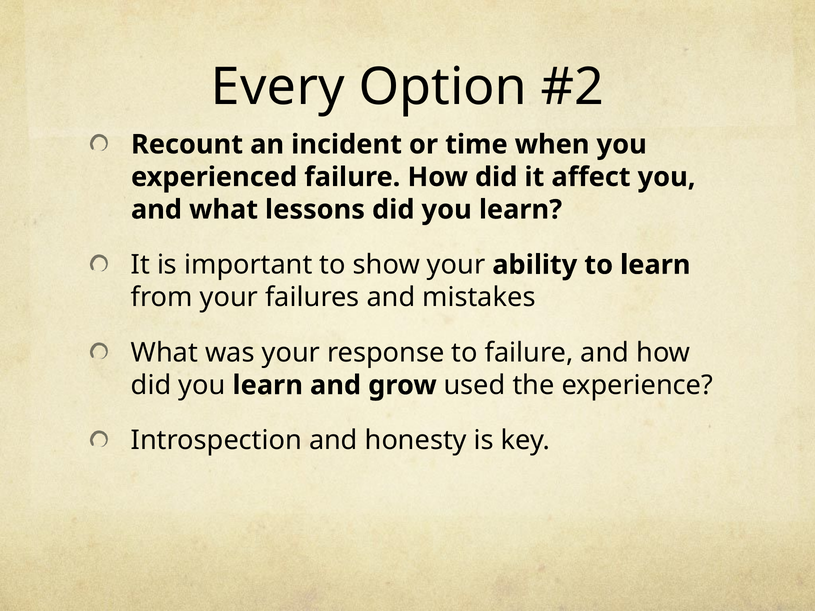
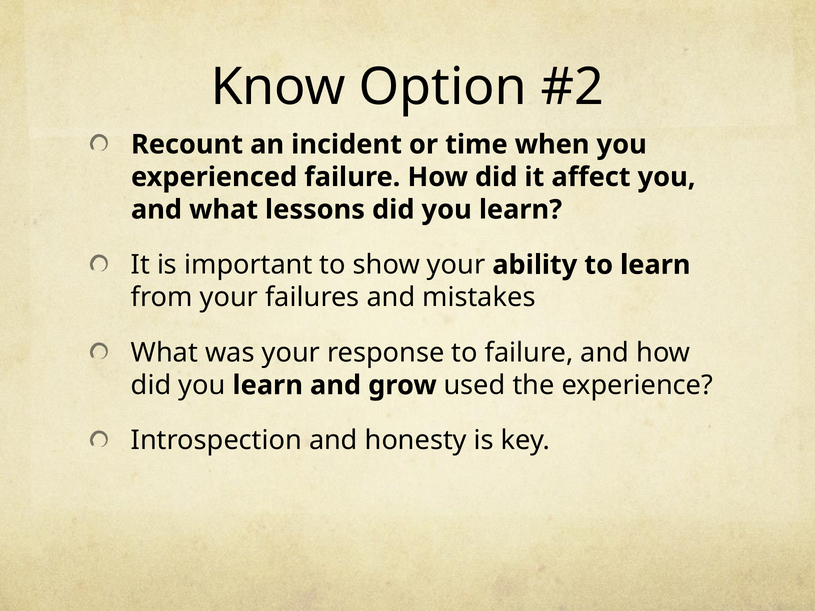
Every: Every -> Know
